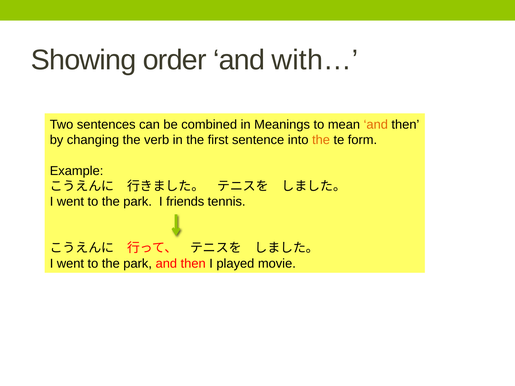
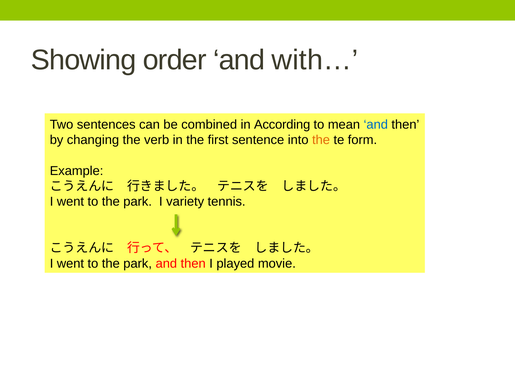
Meanings: Meanings -> According
and at (376, 125) colour: orange -> blue
friends: friends -> variety
